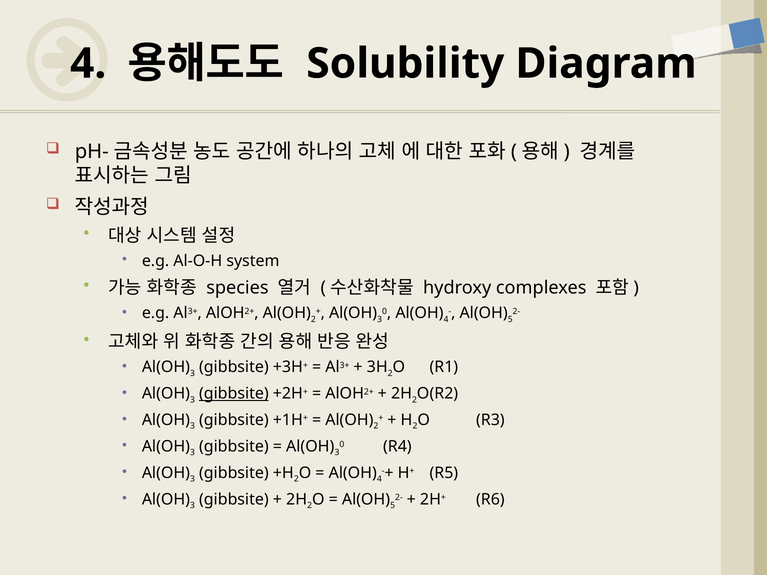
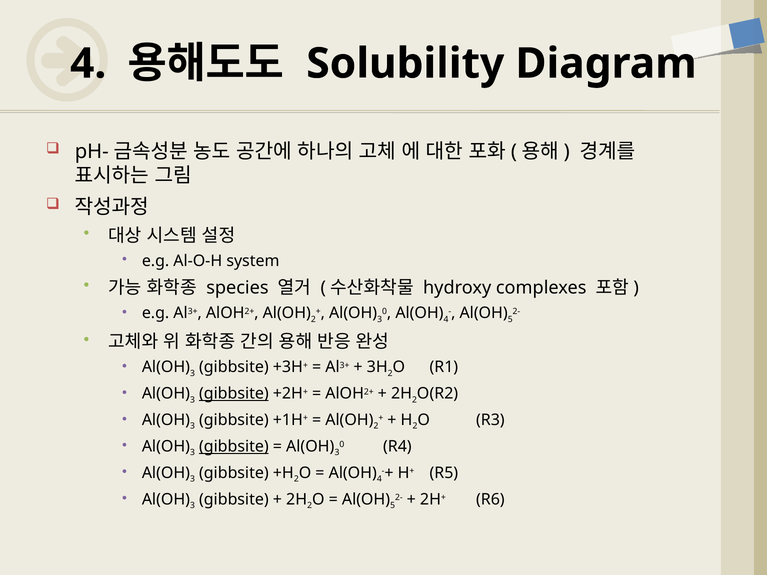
gibbsite at (234, 447) underline: none -> present
